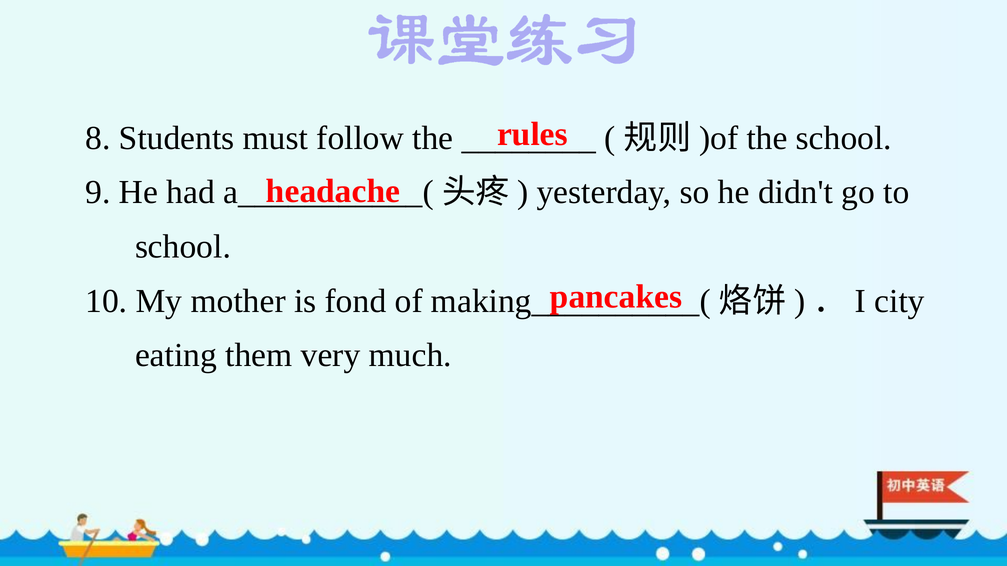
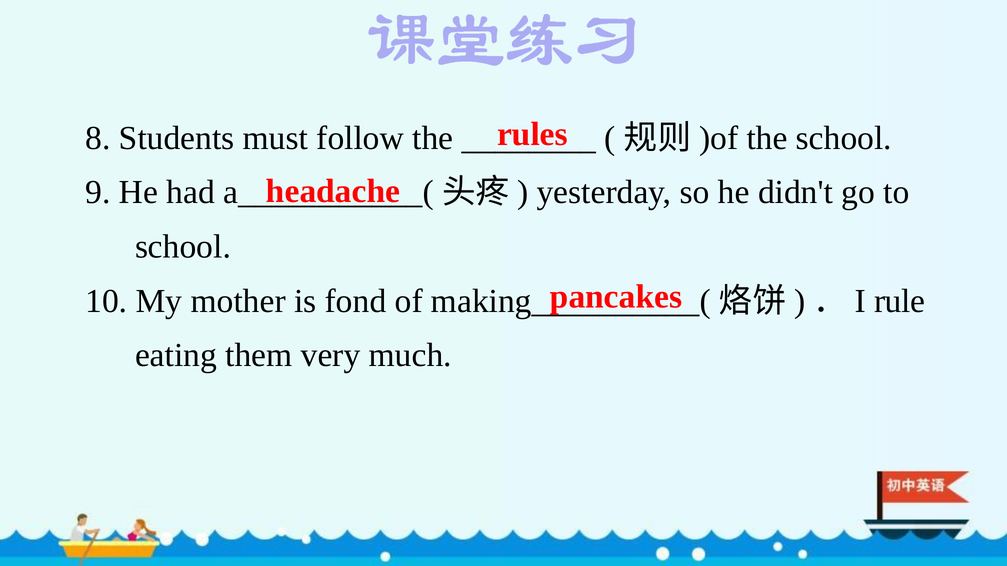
city: city -> rule
